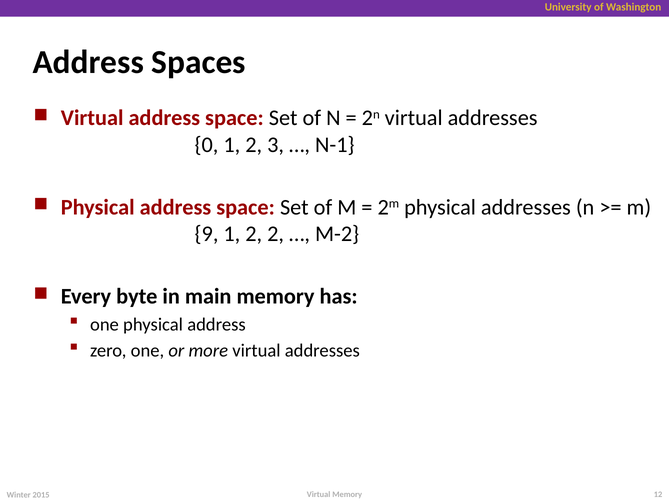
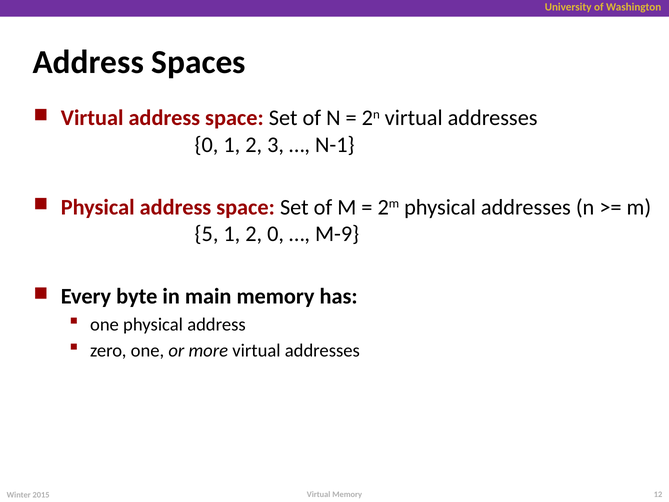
9: 9 -> 5
2 2: 2 -> 0
M-2: M-2 -> M-9
